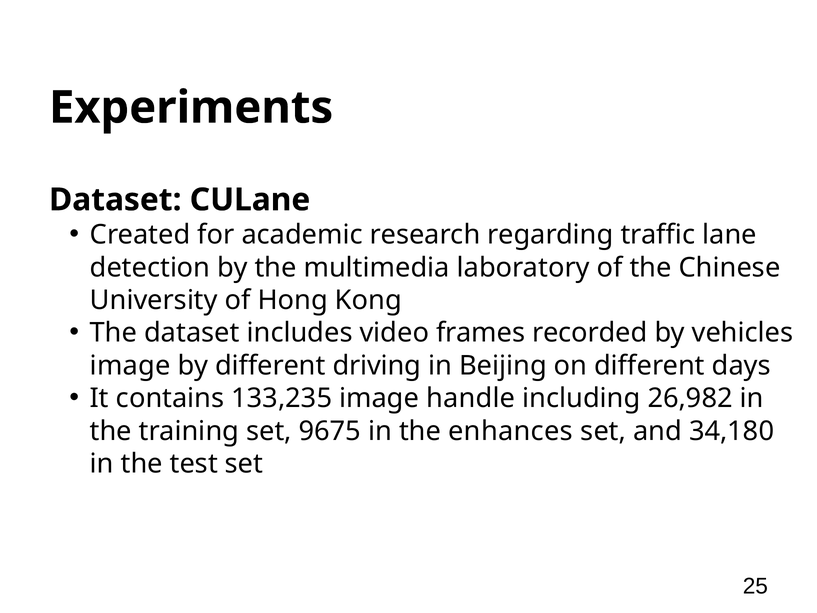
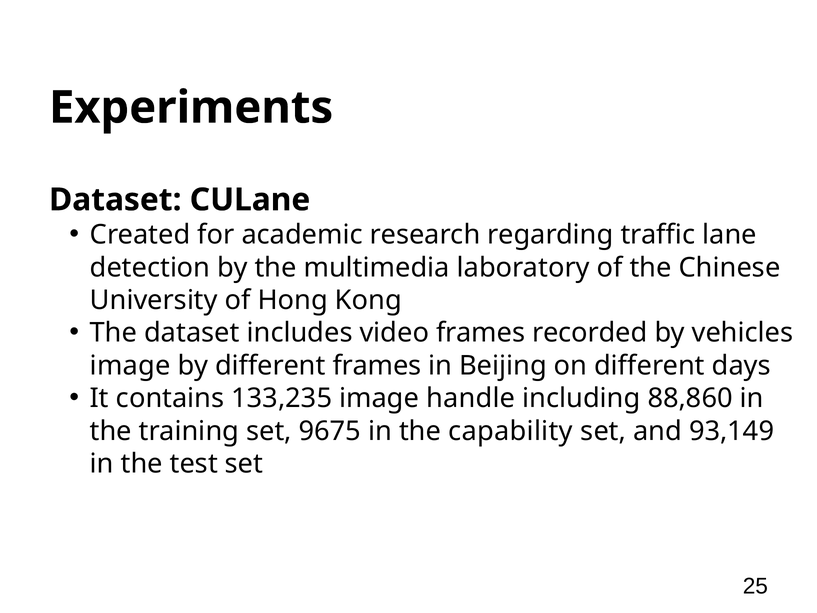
different driving: driving -> frames
26,982: 26,982 -> 88,860
enhances: enhances -> capability
34,180: 34,180 -> 93,149
